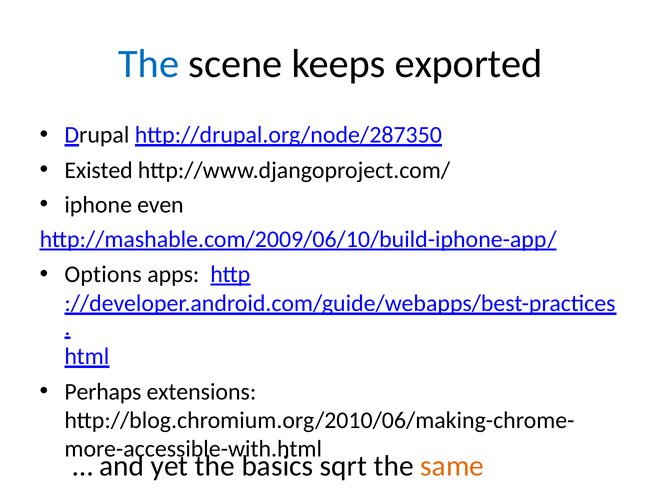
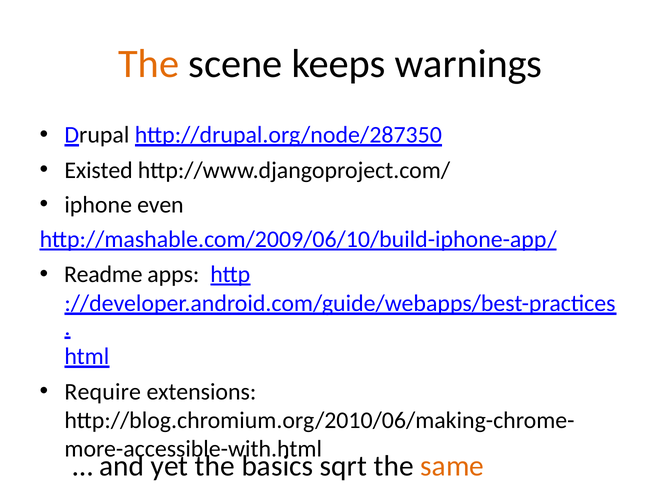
The at (149, 64) colour: blue -> orange
exported: exported -> warnings
Options: Options -> Readme
Perhaps: Perhaps -> Require
